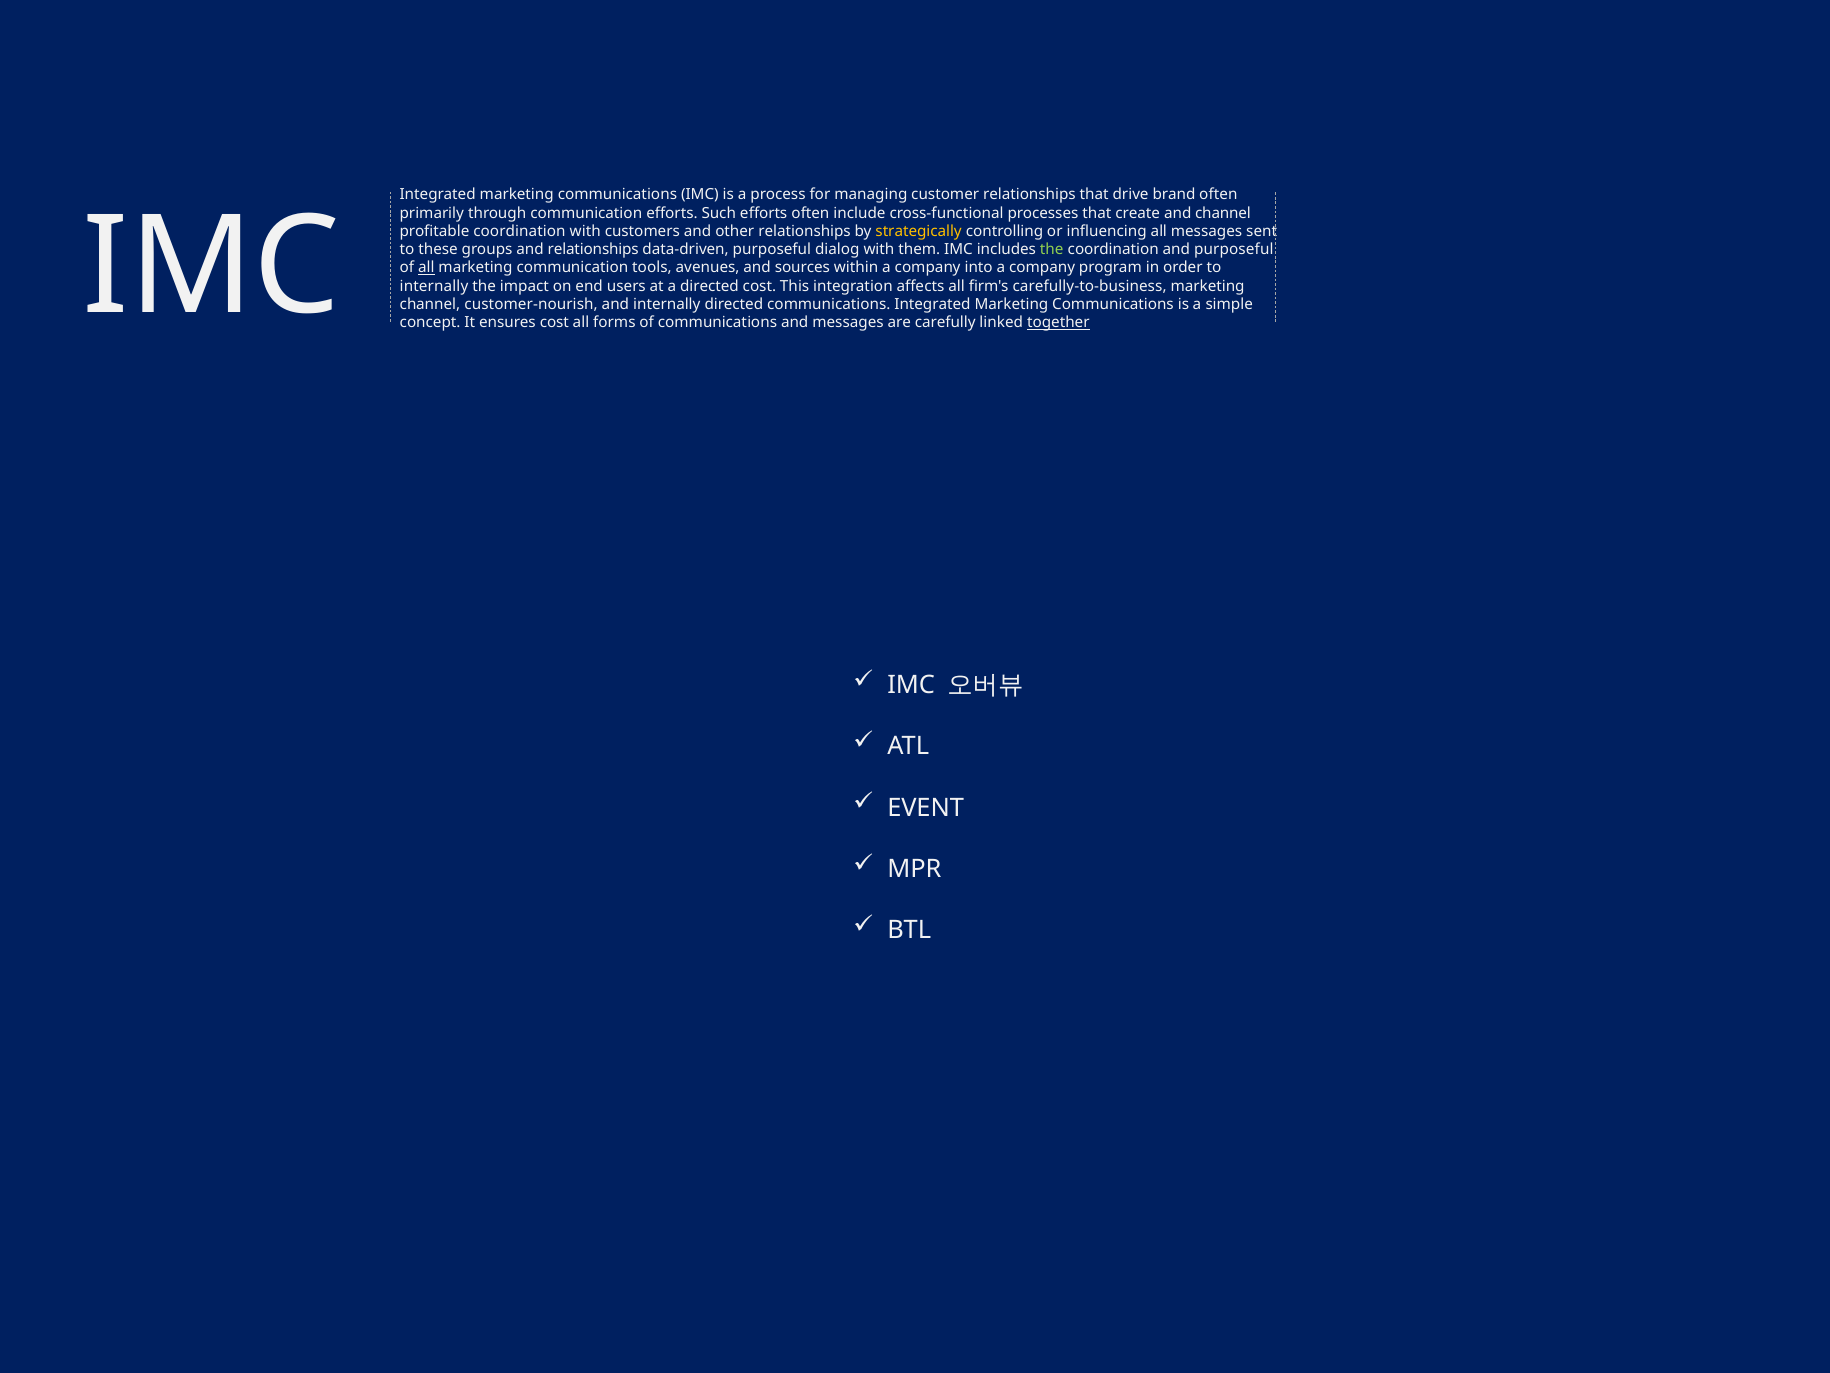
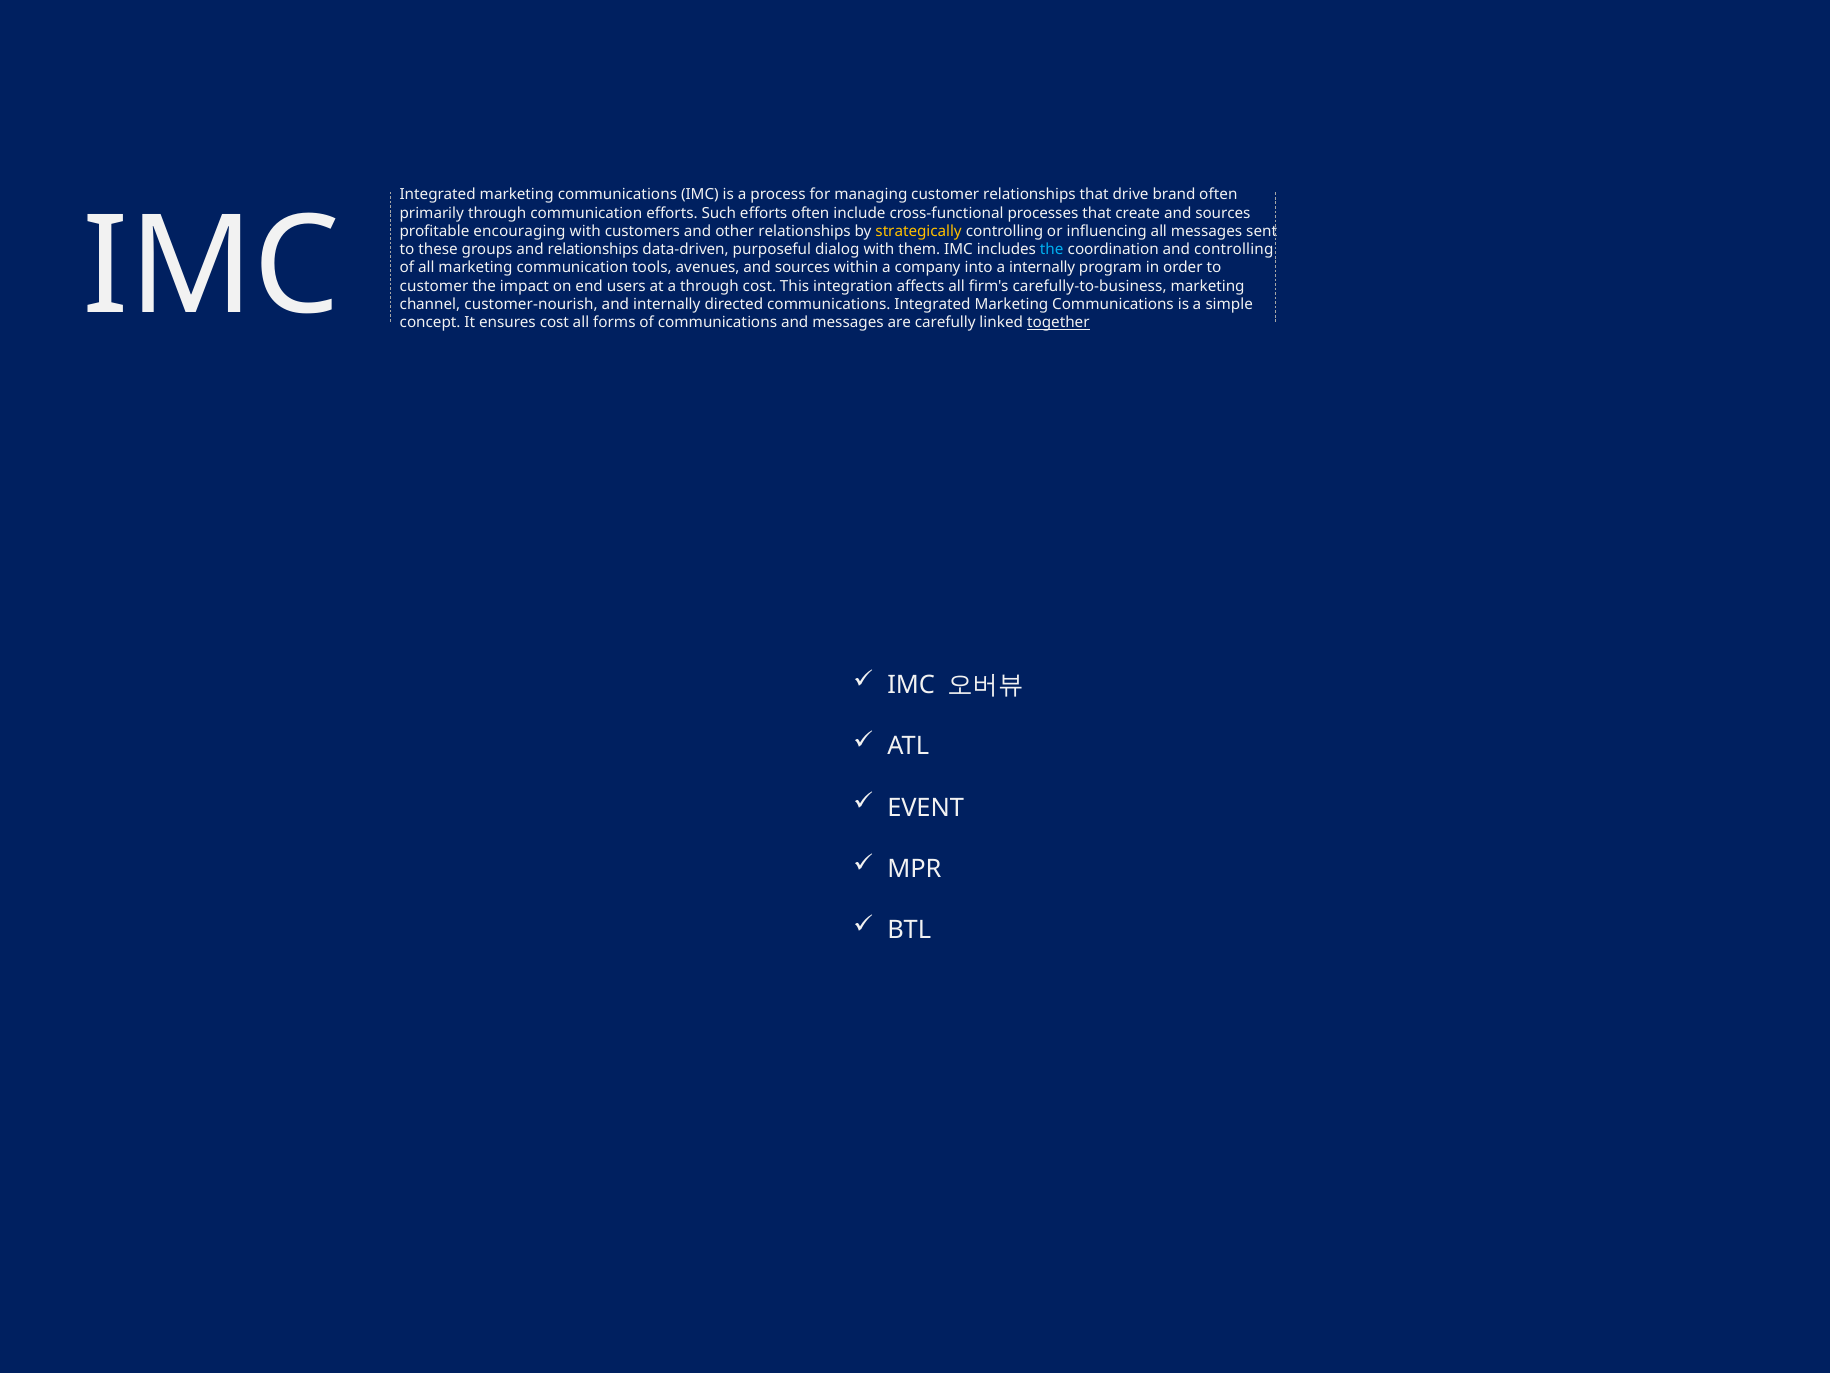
create and channel: channel -> sources
profitable coordination: coordination -> encouraging
the at (1052, 250) colour: light green -> light blue
and purposeful: purposeful -> controlling
all at (426, 268) underline: present -> none
into a company: company -> internally
internally at (434, 286): internally -> customer
a directed: directed -> through
